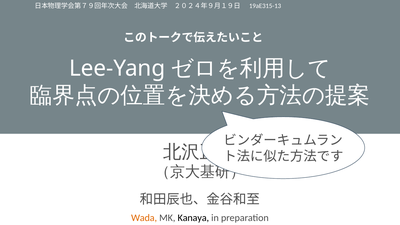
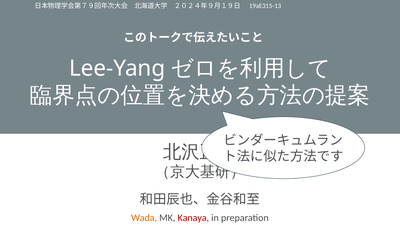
Kanaya colour: black -> red
